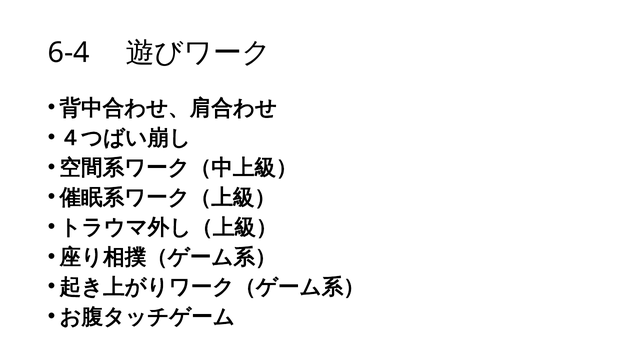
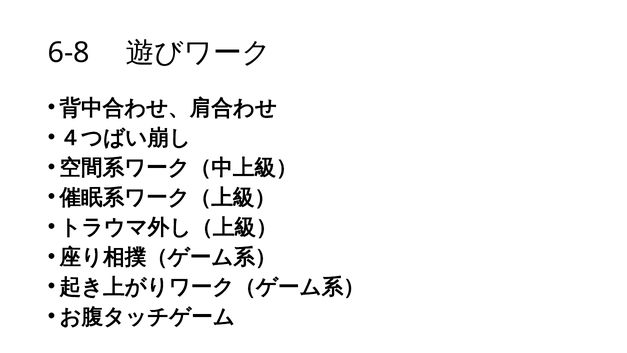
6-4: 6-4 -> 6-8
